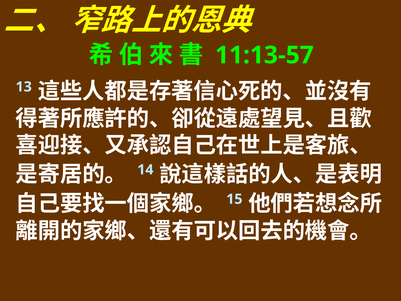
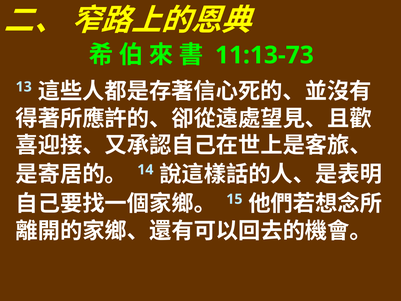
11:13-57: 11:13-57 -> 11:13-73
